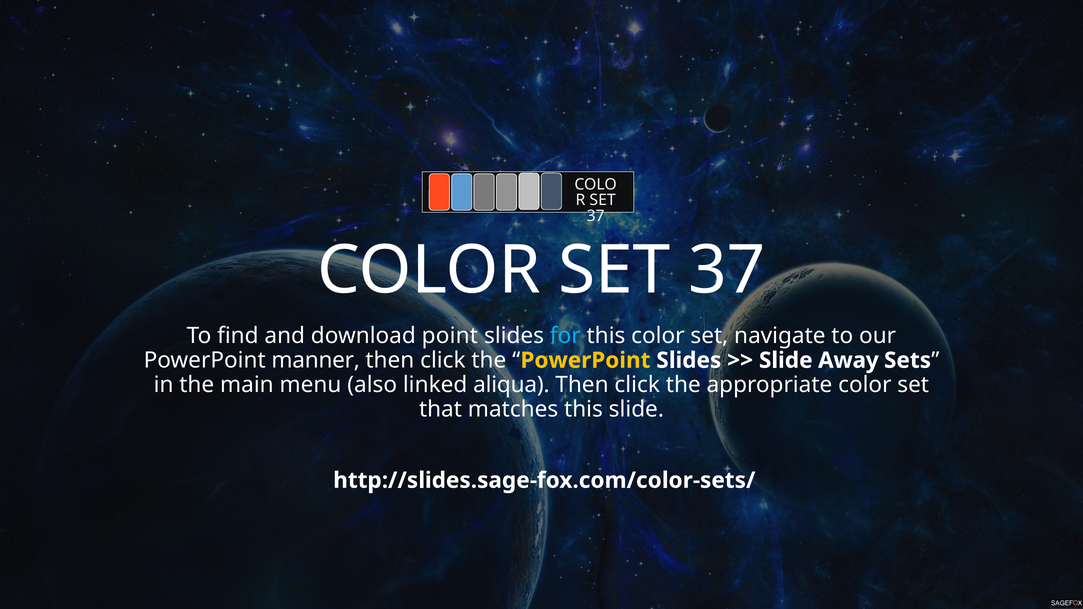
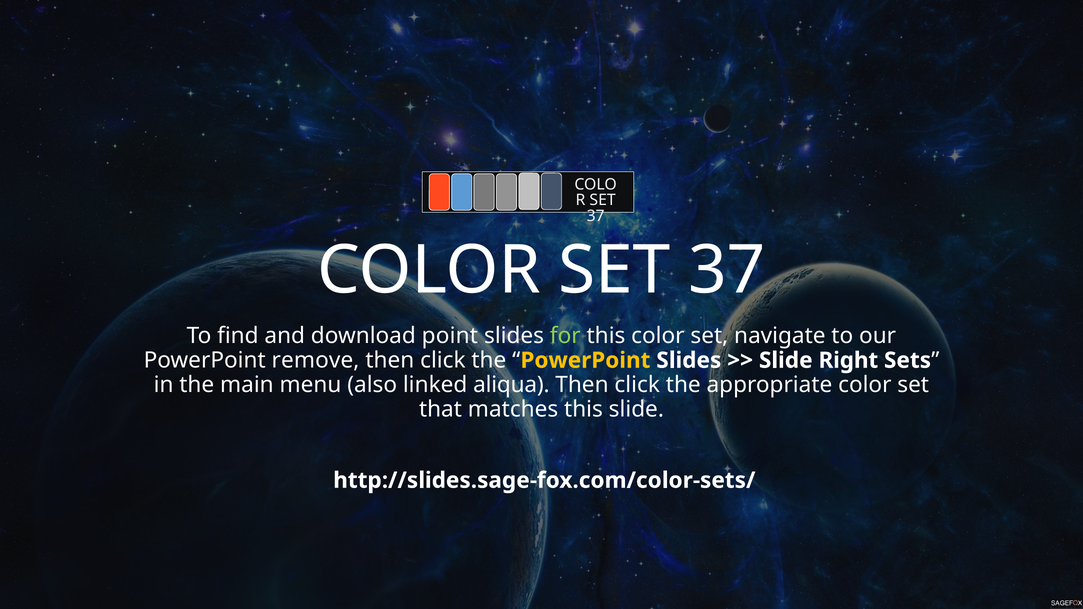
for colour: light blue -> light green
manner: manner -> remove
Away: Away -> Right
